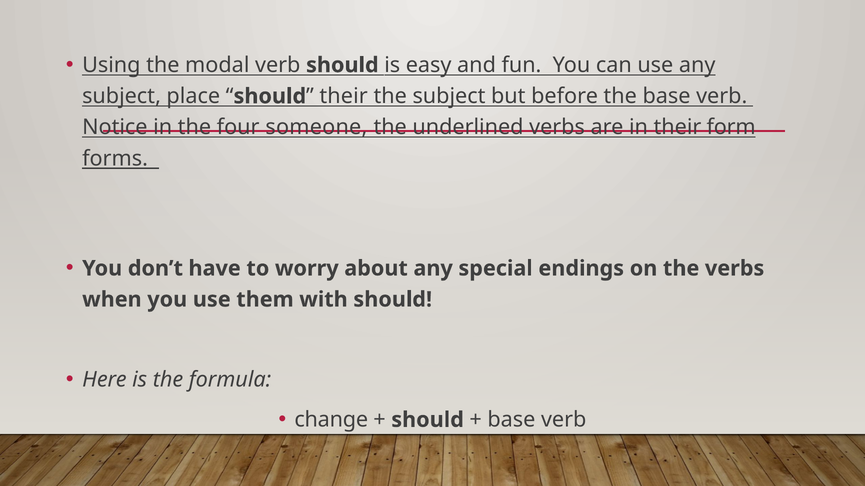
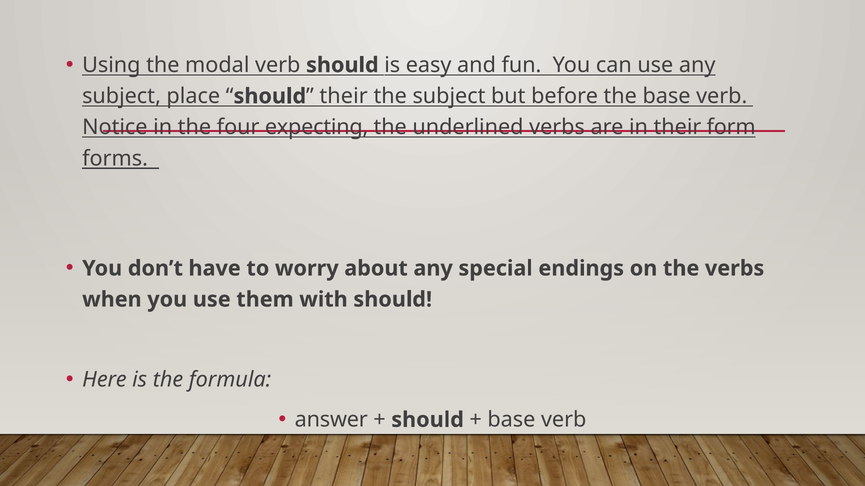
someone: someone -> expecting
change: change -> answer
